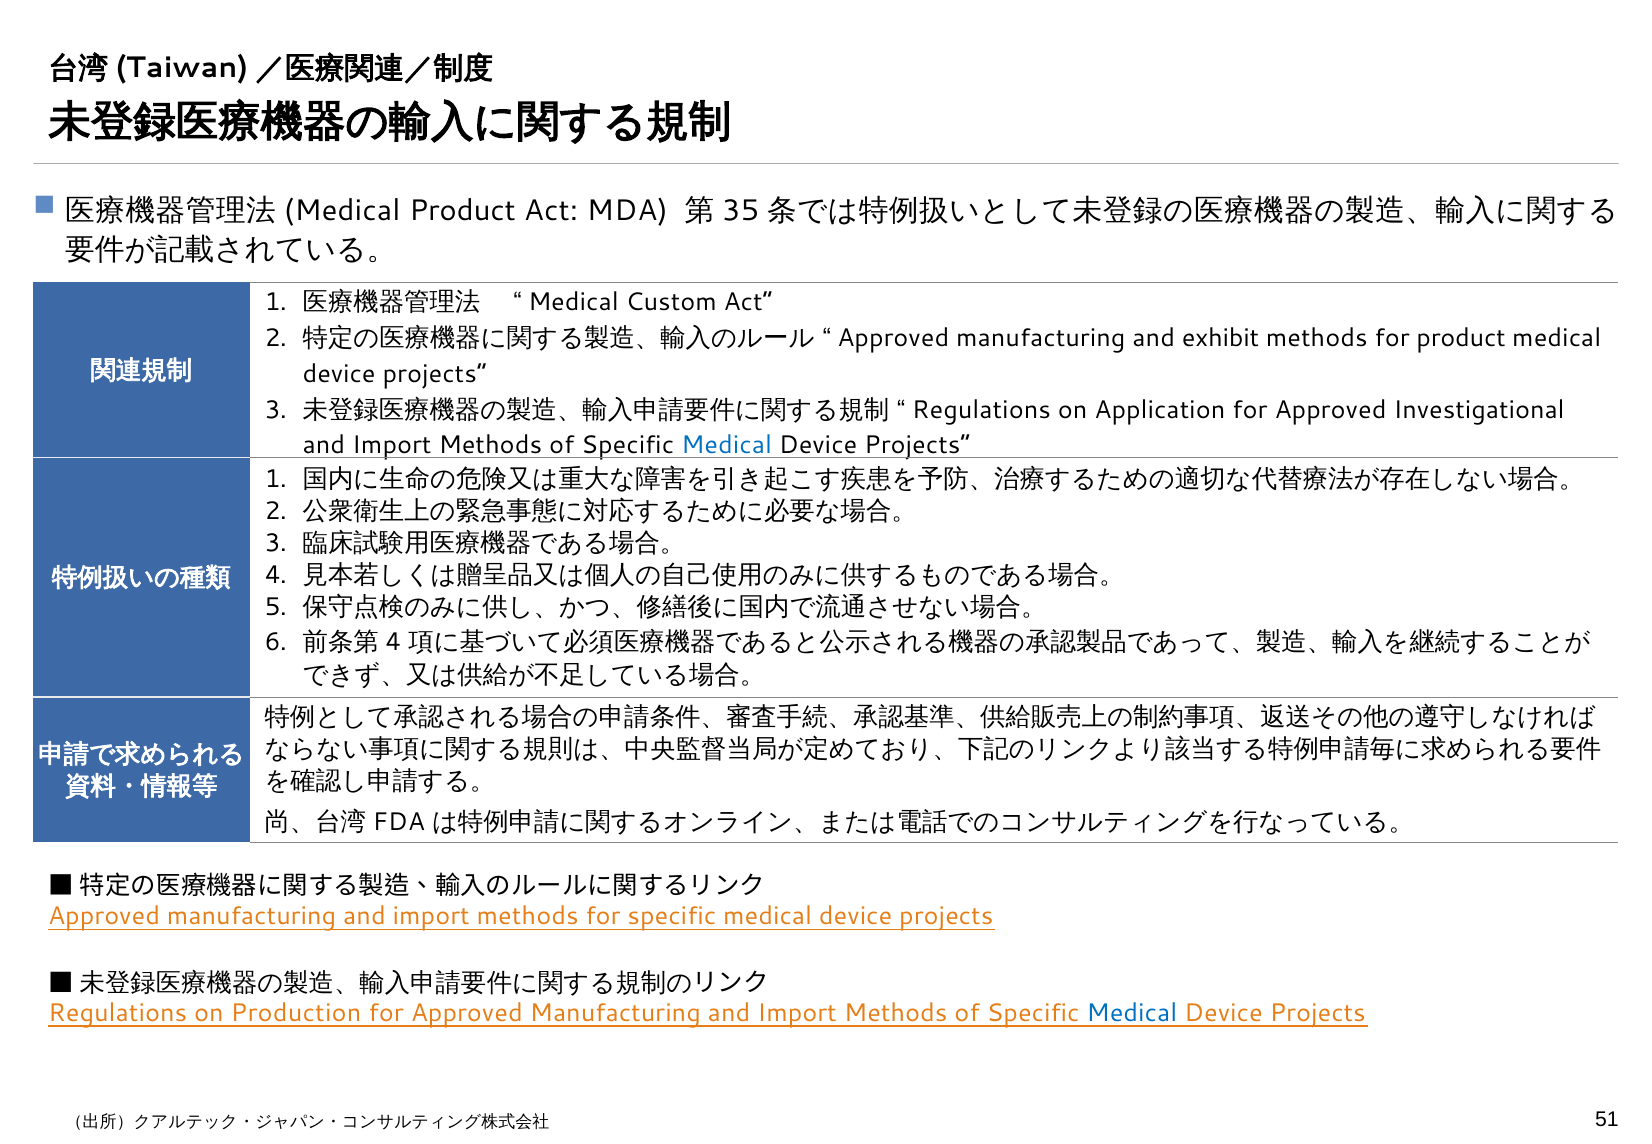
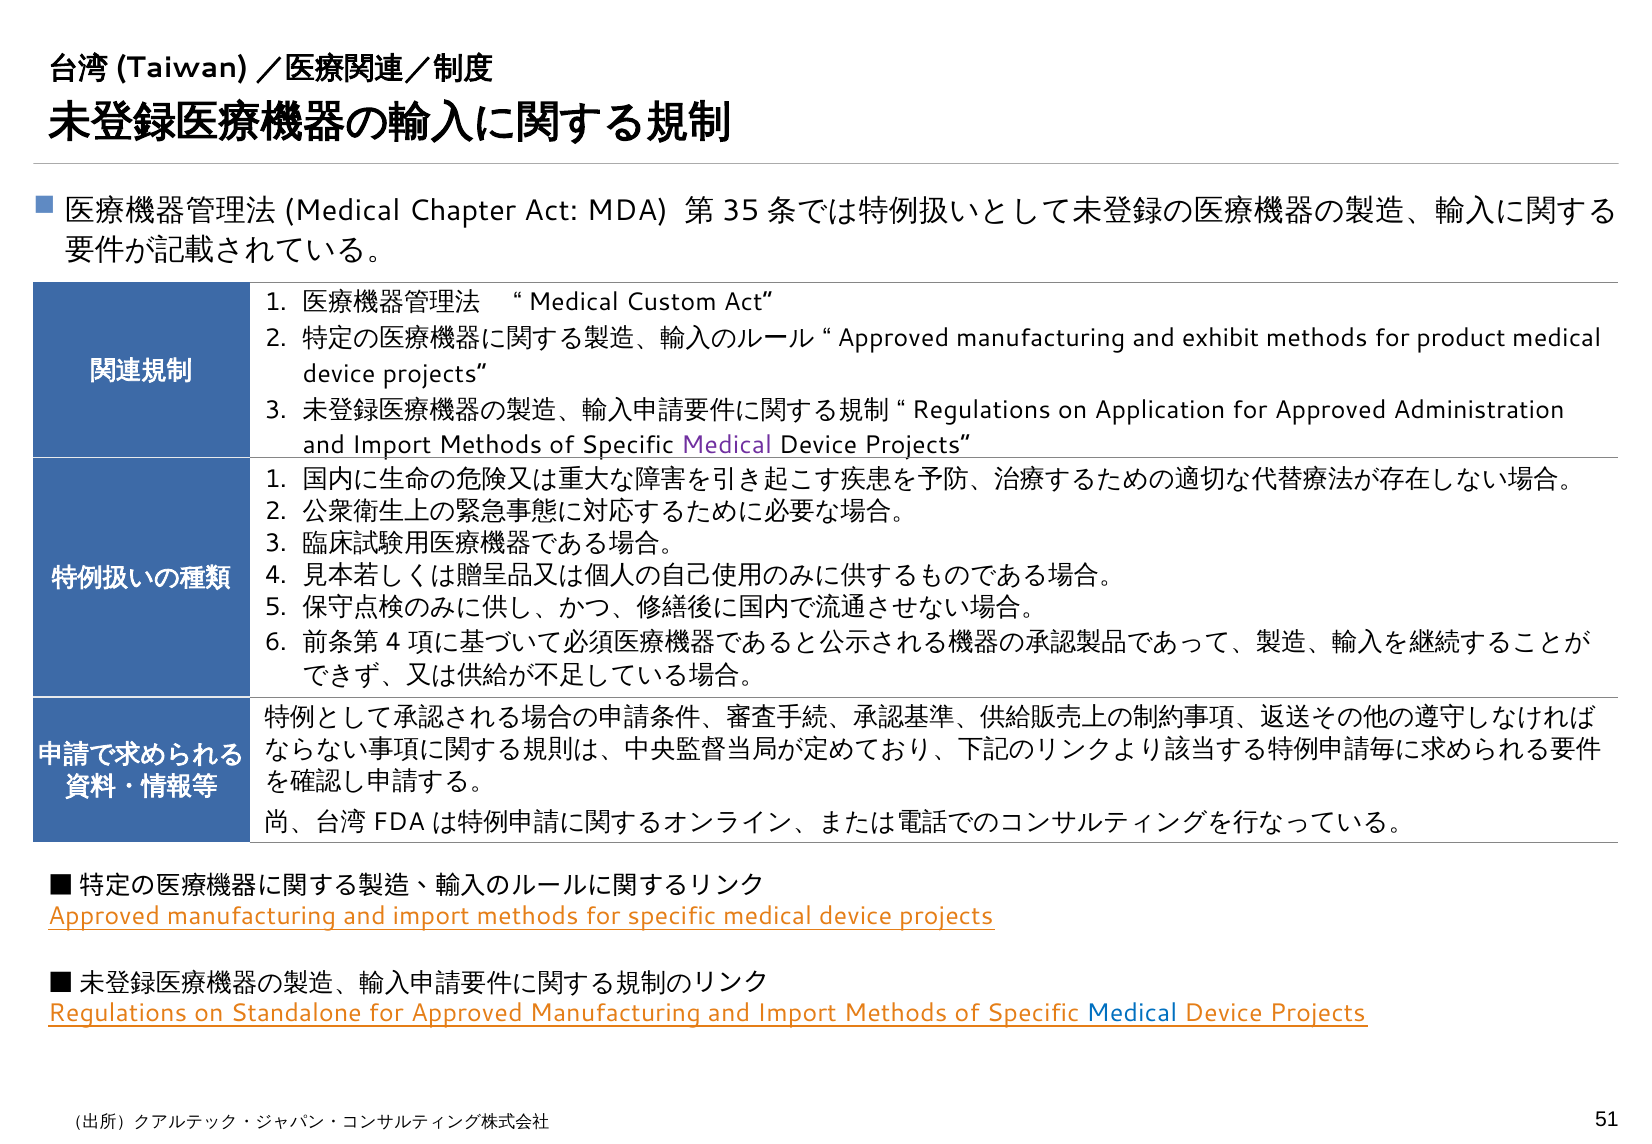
Medical Product: Product -> Chapter
Investigational: Investigational -> Administration
Medical at (727, 445) colour: blue -> purple
Production: Production -> Standalone
